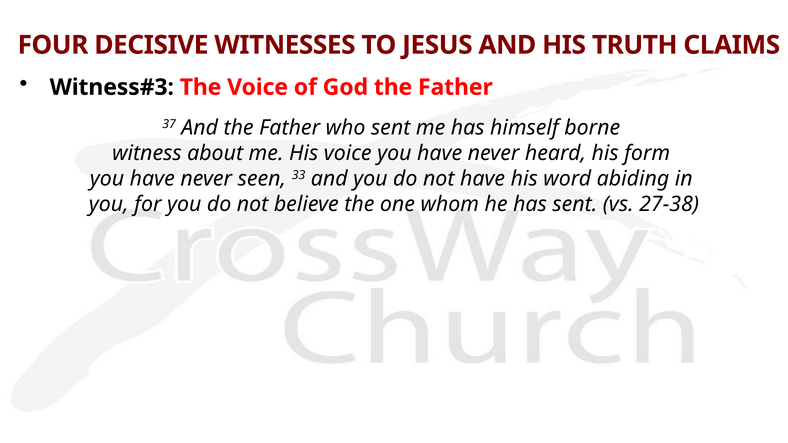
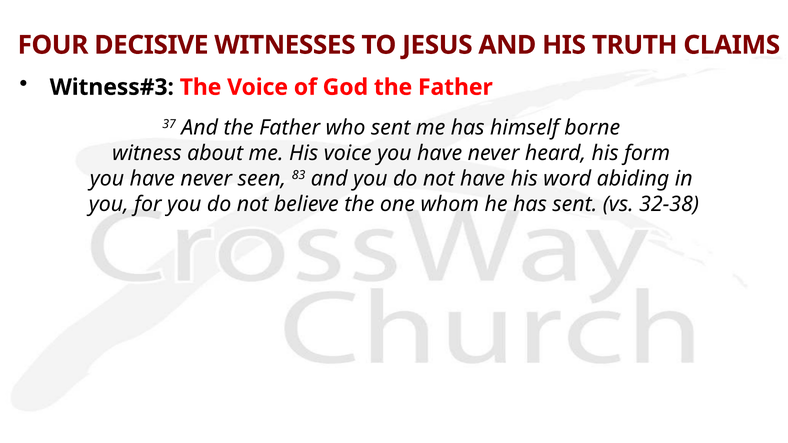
33: 33 -> 83
27-38: 27-38 -> 32-38
